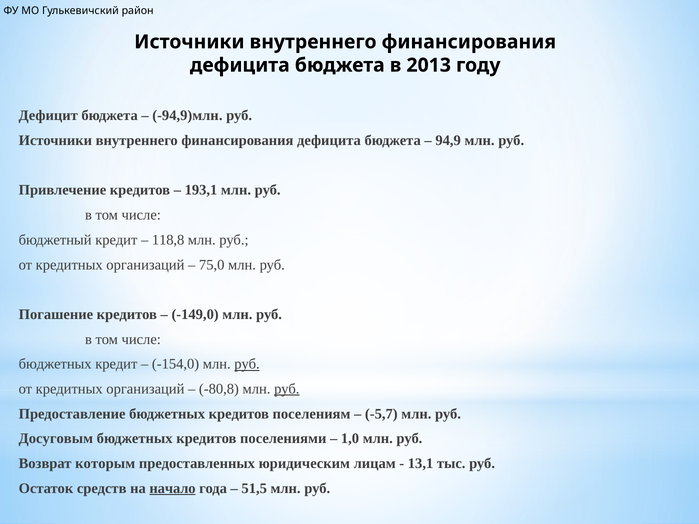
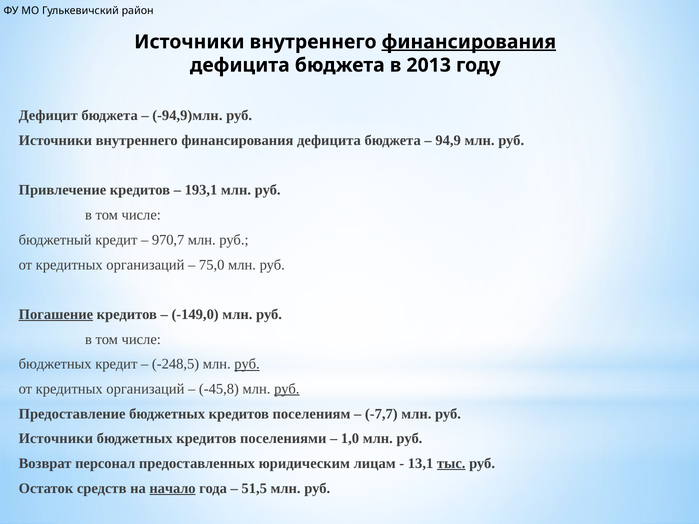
финансирования at (469, 42) underline: none -> present
118,8: 118,8 -> 970,7
Погашение underline: none -> present
-154,0: -154,0 -> -248,5
-80,8: -80,8 -> -45,8
-5,7: -5,7 -> -7,7
Досуговым at (56, 439): Досуговым -> Источники
которым: которым -> персонал
тыс underline: none -> present
